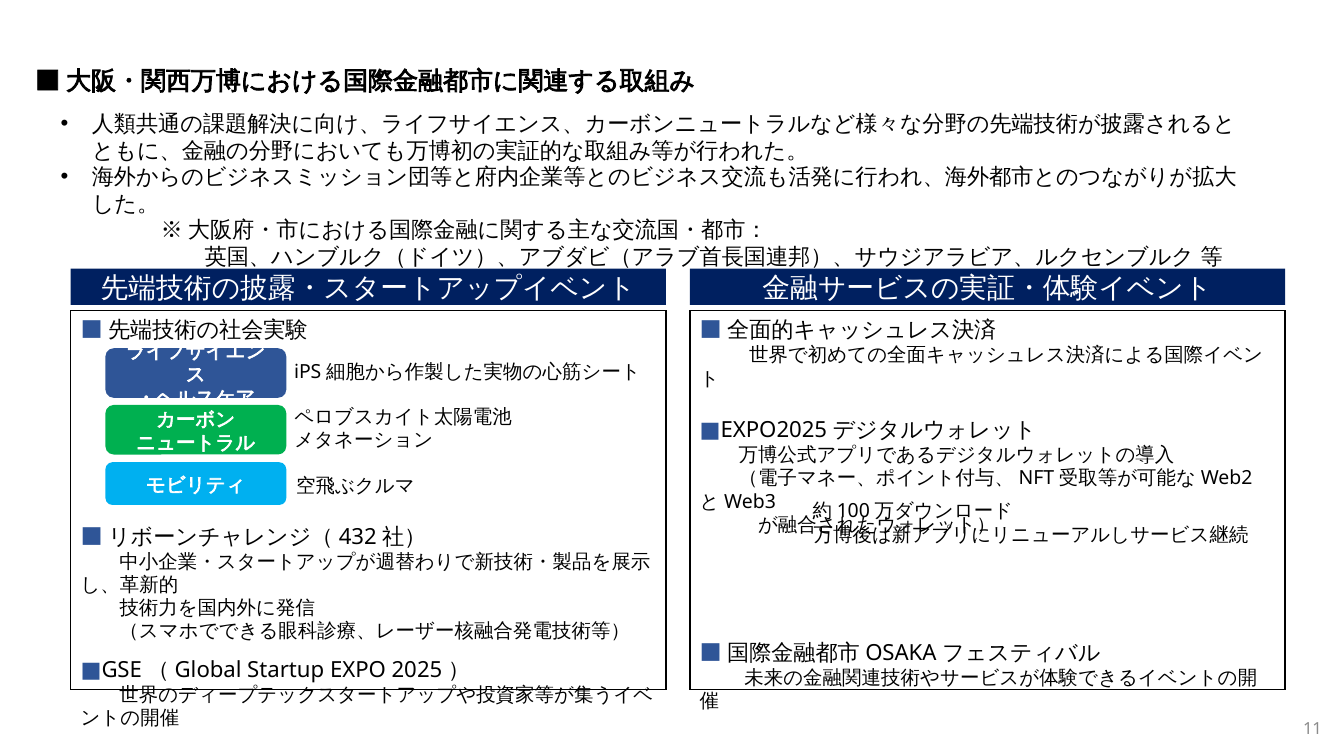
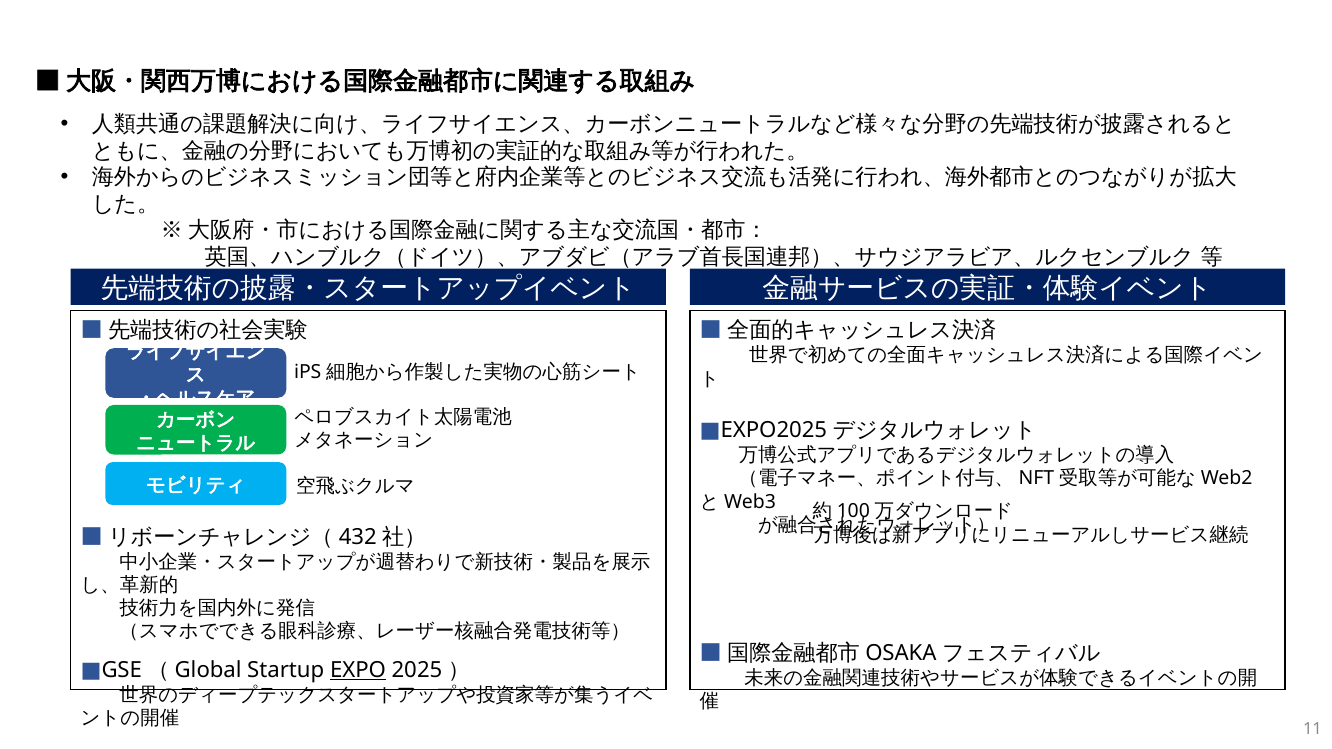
EXPO underline: none -> present
